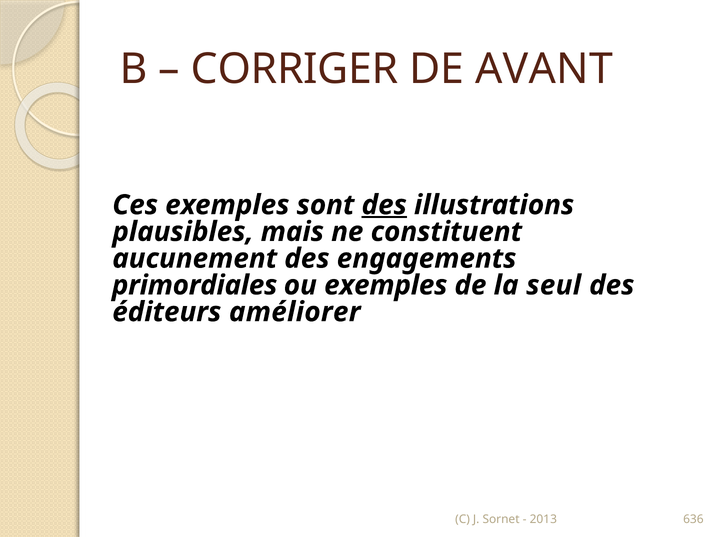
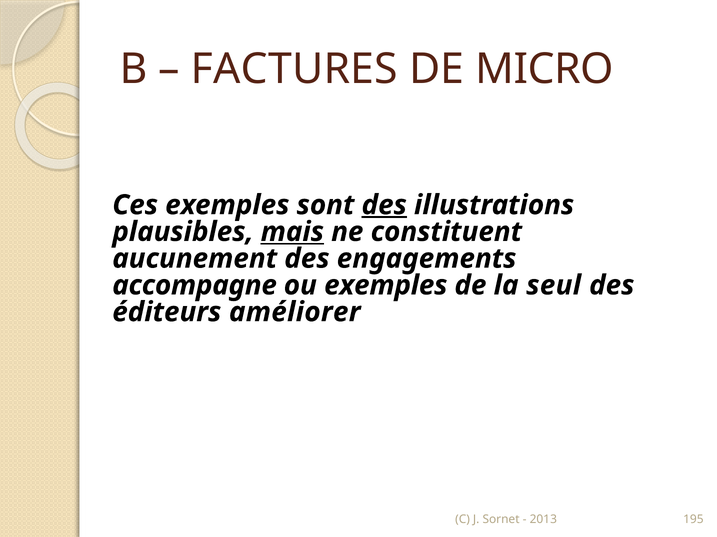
CORRIGER: CORRIGER -> FACTURES
AVANT: AVANT -> MICRO
mais underline: none -> present
primordiales: primordiales -> accompagne
636: 636 -> 195
